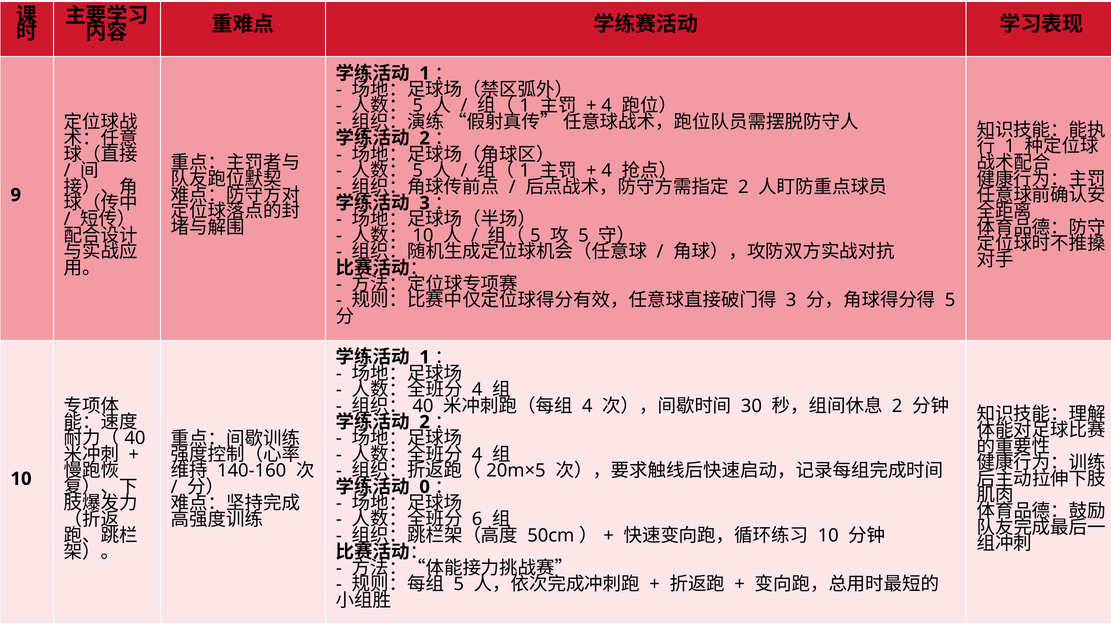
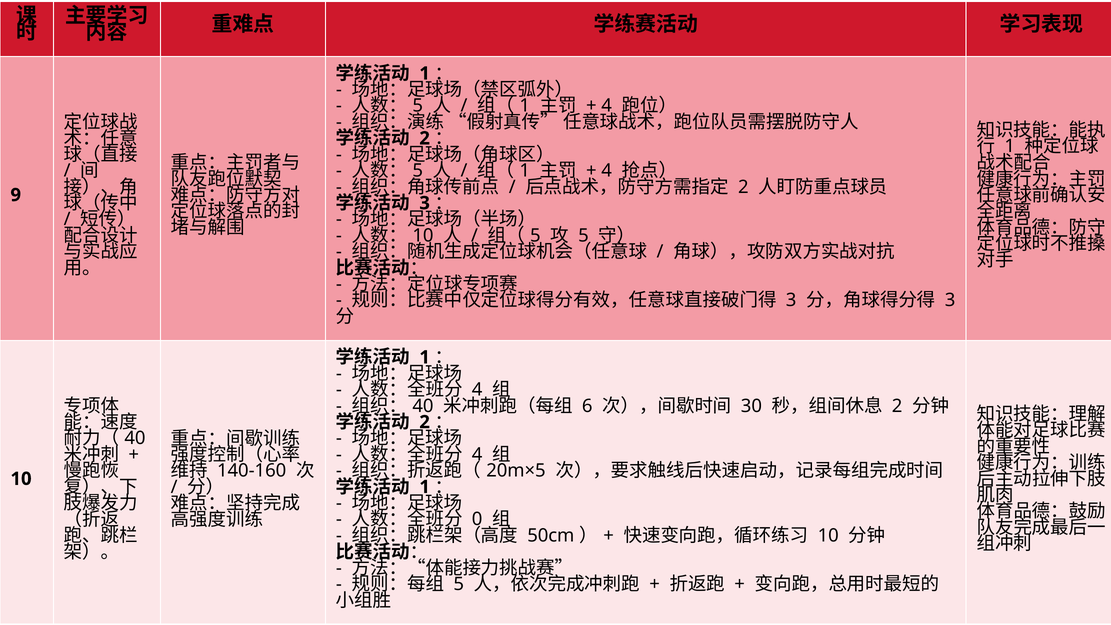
5 at (950, 300): 5 -> 3
4 at (587, 406): 4 -> 6
0 at (425, 487): 0 -> 1
6: 6 -> 0
